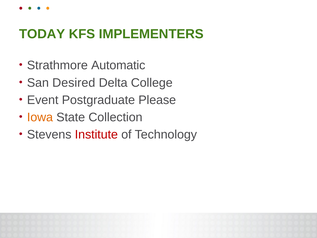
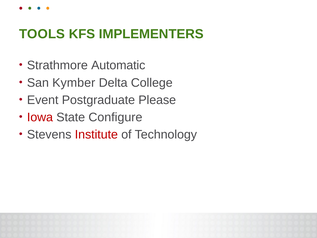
TODAY: TODAY -> TOOLS
Desired: Desired -> Kymber
Iowa colour: orange -> red
Collection: Collection -> Configure
